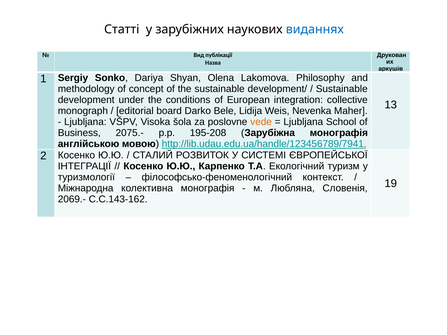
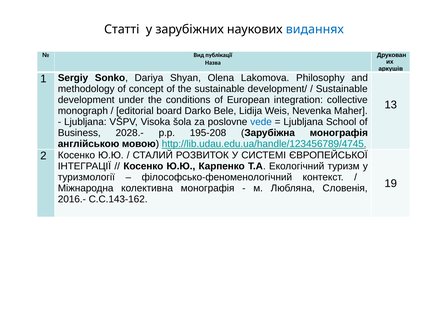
vede colour: orange -> blue
2075.-: 2075.- -> 2028.-
http://lib.udau.edu.ua/handle/123456789/7941: http://lib.udau.edu.ua/handle/123456789/7941 -> http://lib.udau.edu.ua/handle/123456789/4745
2069.-: 2069.- -> 2016.-
